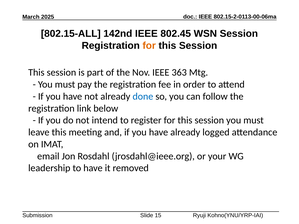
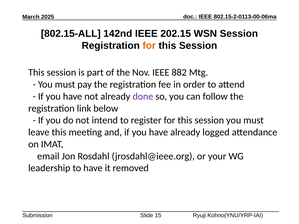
802.45: 802.45 -> 202.15
363: 363 -> 882
done colour: blue -> purple
